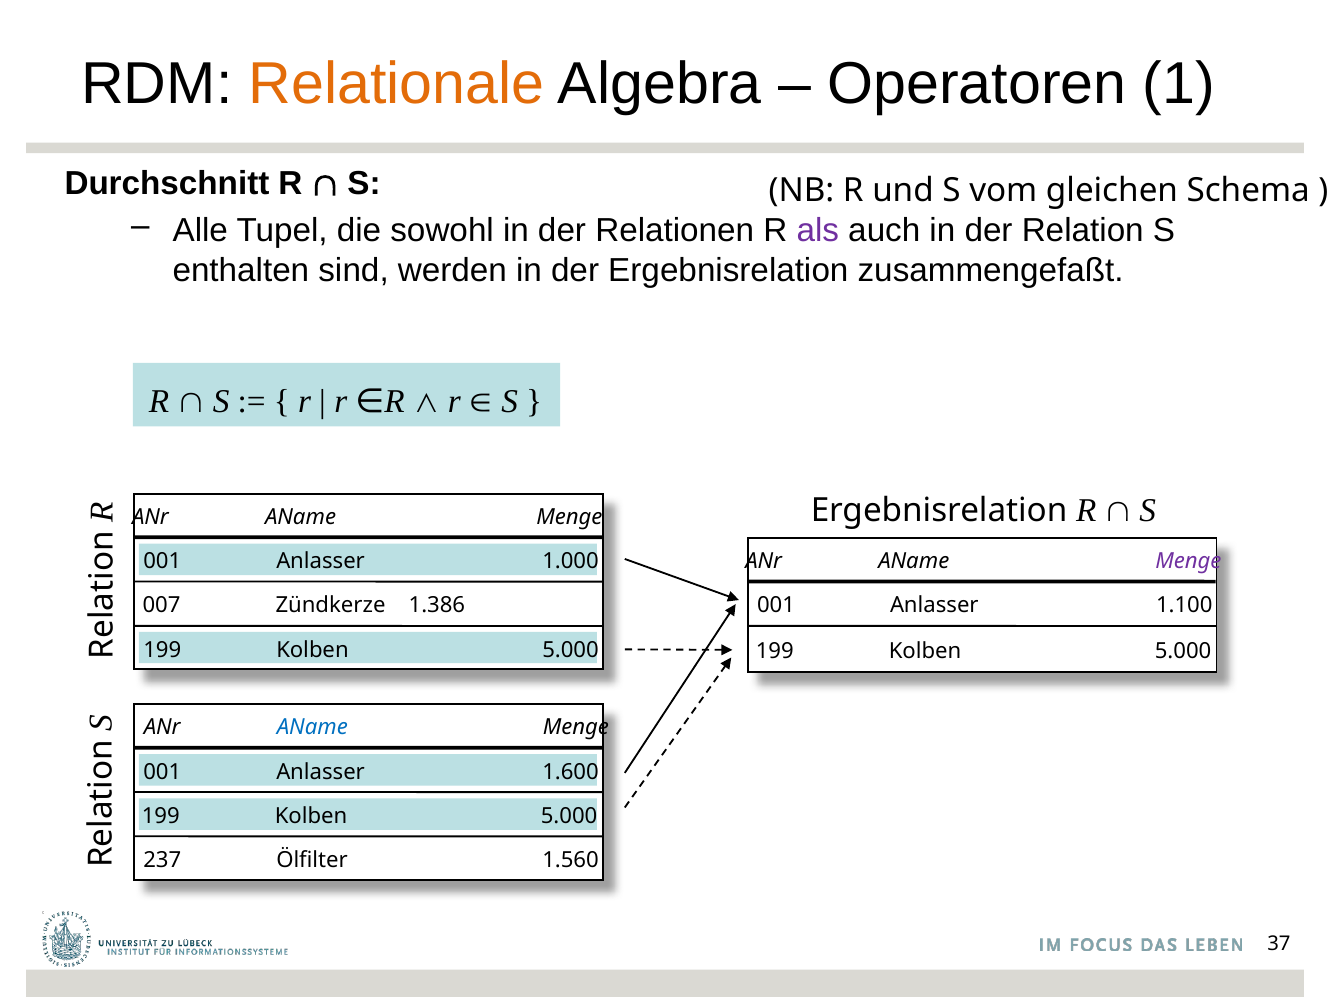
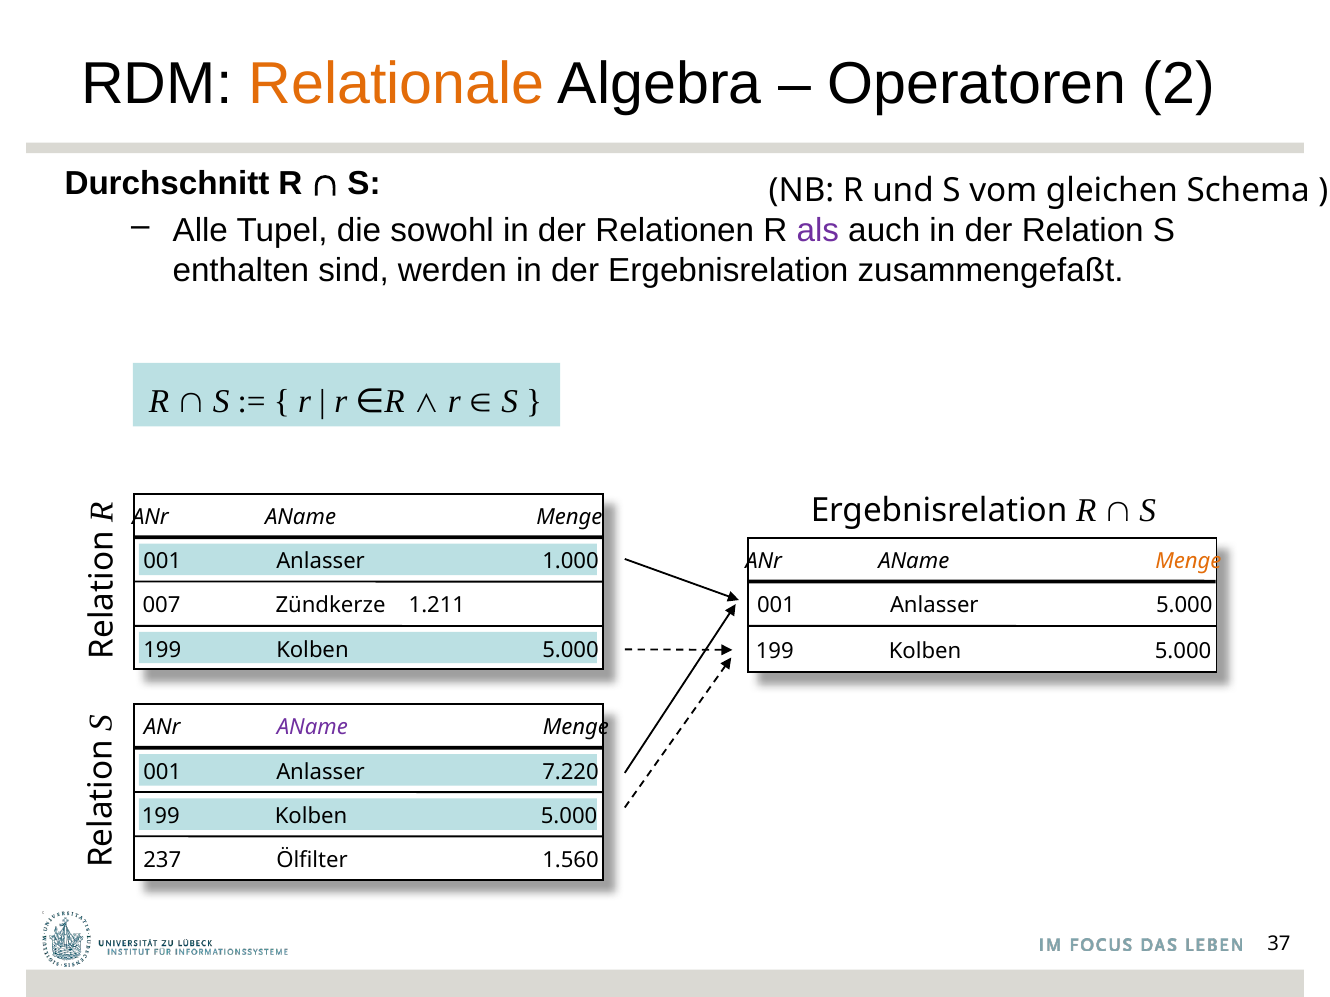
1: 1 -> 2
Menge at (1188, 562) colour: purple -> orange
1.386: 1.386 -> 1.211
Anlasser 1.100: 1.100 -> 5.000
AName at (312, 728) colour: blue -> purple
1.600: 1.600 -> 7.220
